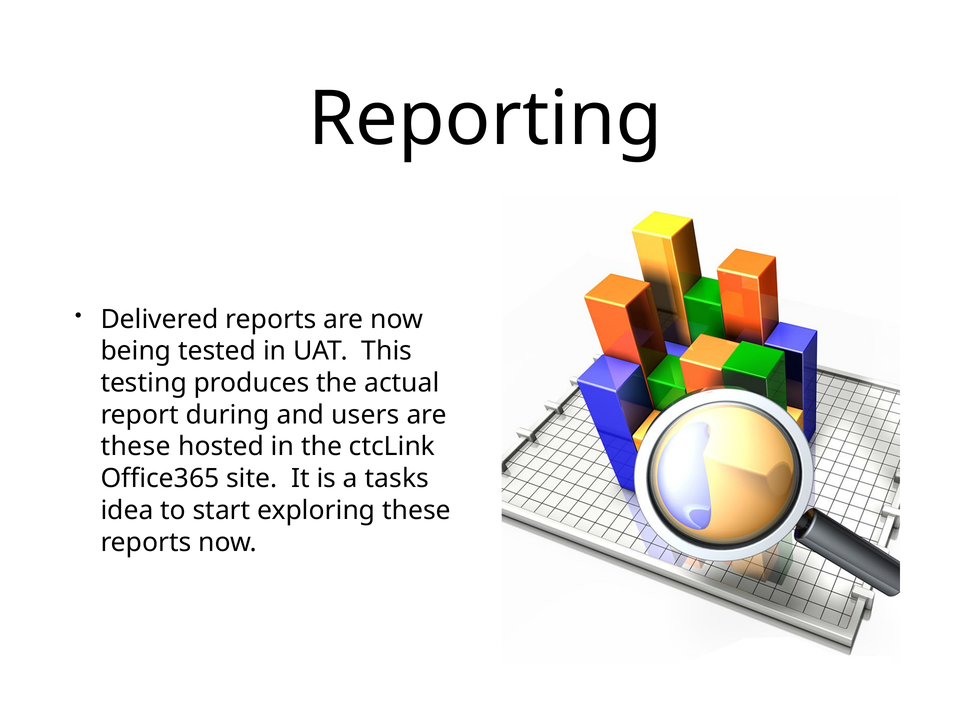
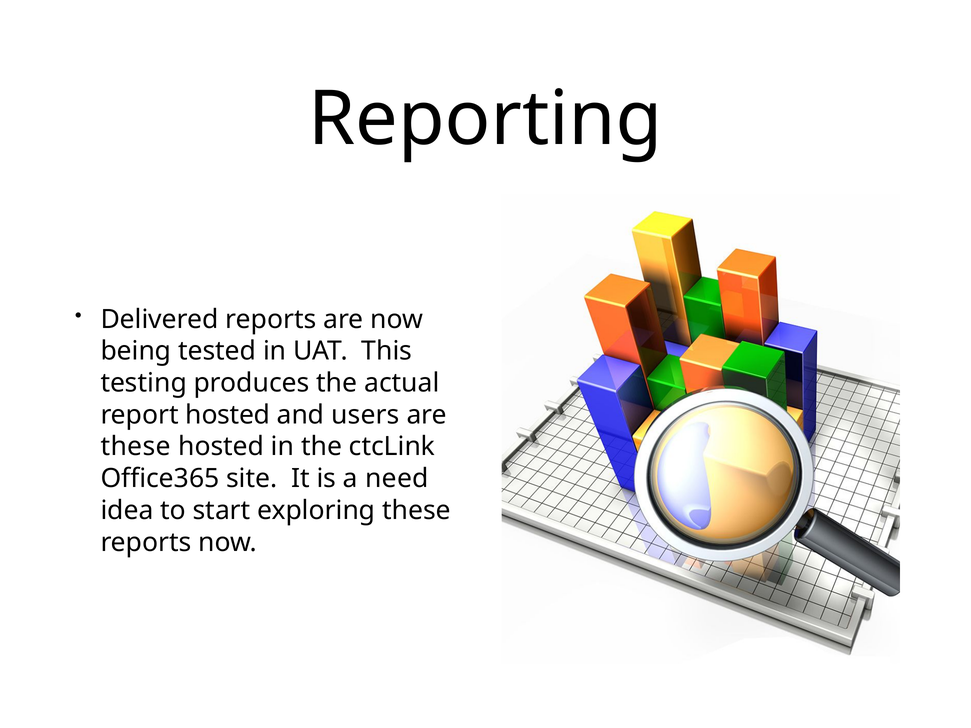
report during: during -> hosted
tasks: tasks -> need
